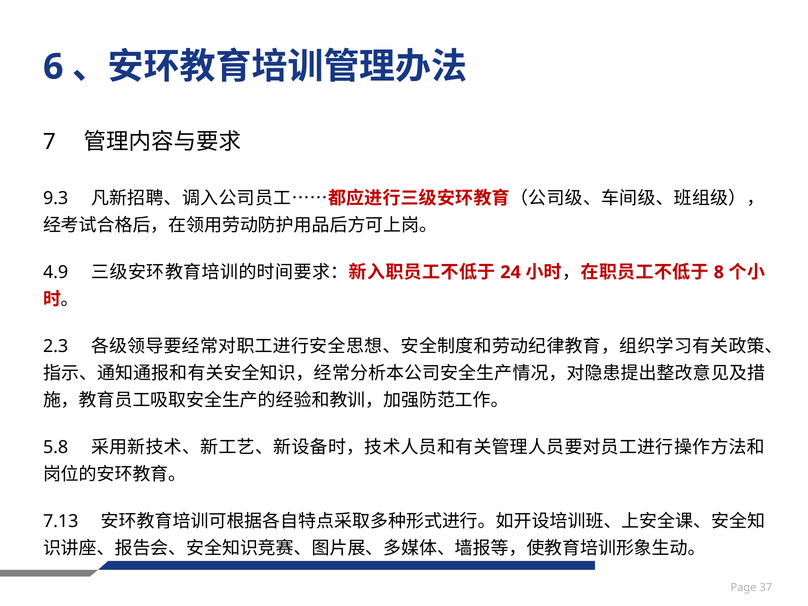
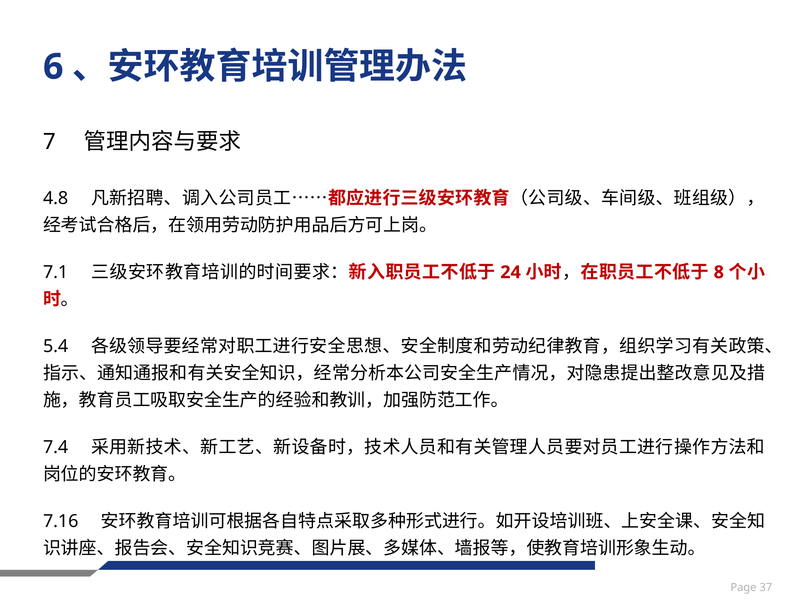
9.3: 9.3 -> 4.8
4.9: 4.9 -> 7.1
2.3: 2.3 -> 5.4
5.8: 5.8 -> 7.4
7.13: 7.13 -> 7.16
